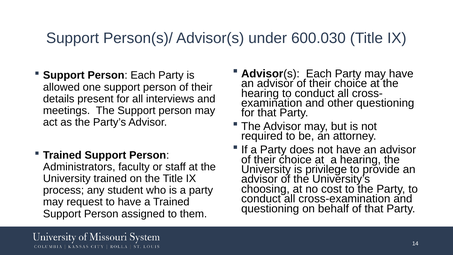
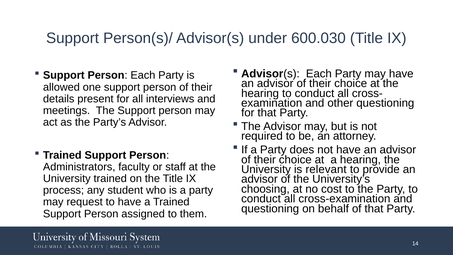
privilege: privilege -> relevant
